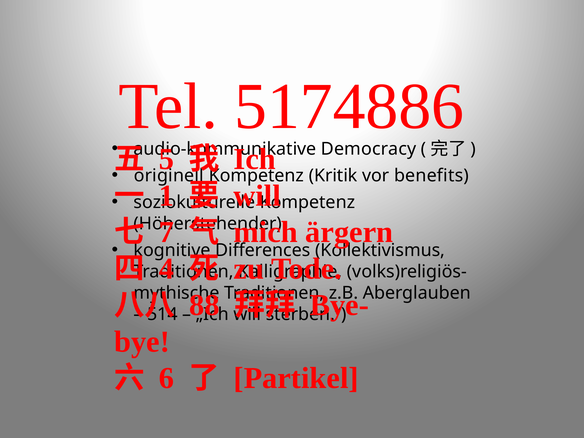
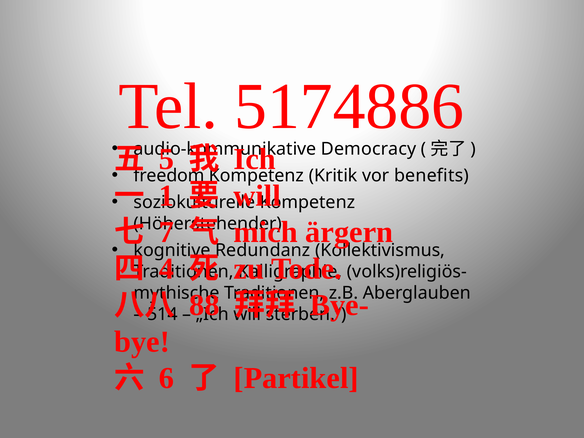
originell: originell -> freedom
Differences: Differences -> Redundanz
